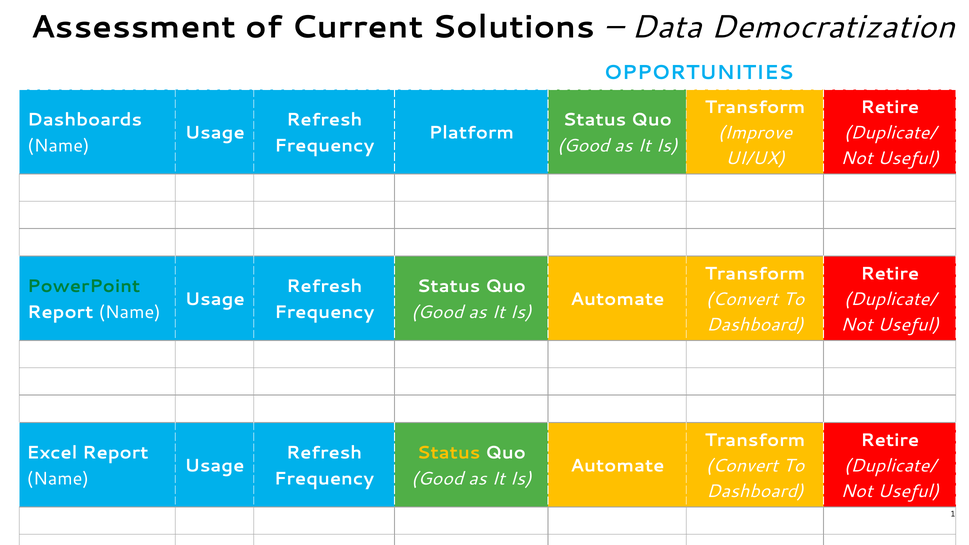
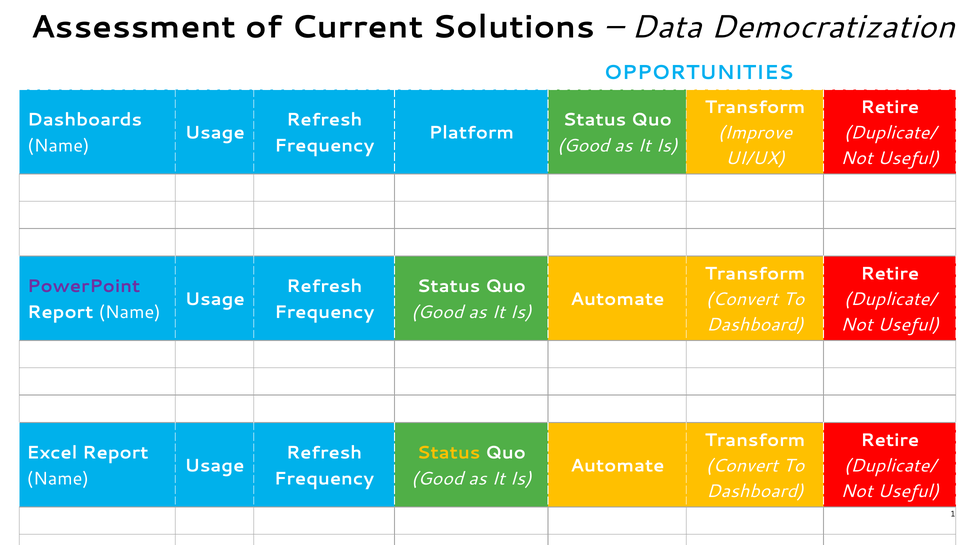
PowerPoint colour: green -> purple
